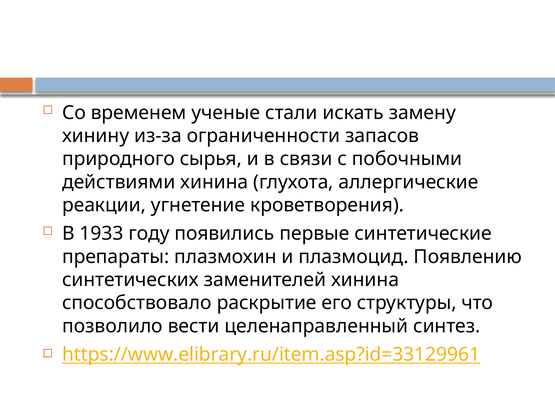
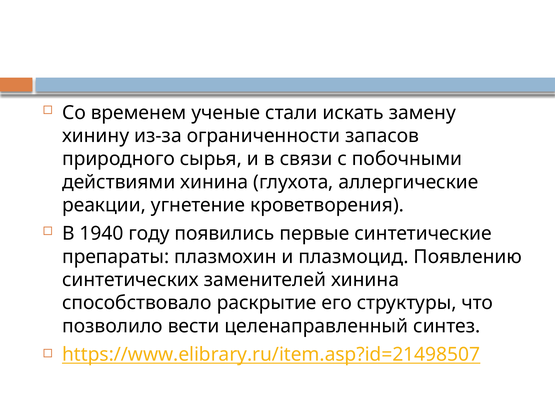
1933: 1933 -> 1940
https://www.elibrary.ru/item.asp?id=33129961: https://www.elibrary.ru/item.asp?id=33129961 -> https://www.elibrary.ru/item.asp?id=21498507
